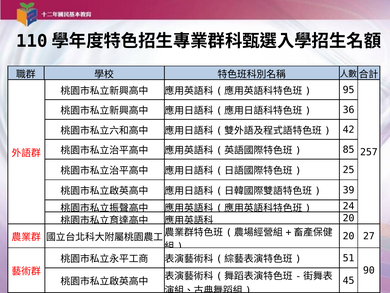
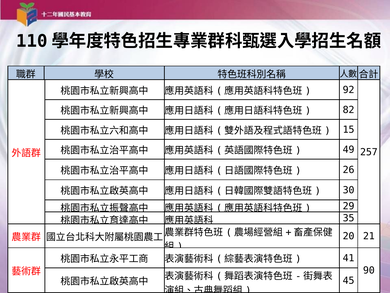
95: 95 -> 92
36: 36 -> 82
42: 42 -> 15
85: 85 -> 49
25: 25 -> 26
39: 39 -> 30
24: 24 -> 29
20 at (349, 218): 20 -> 35
27: 27 -> 21
51: 51 -> 41
